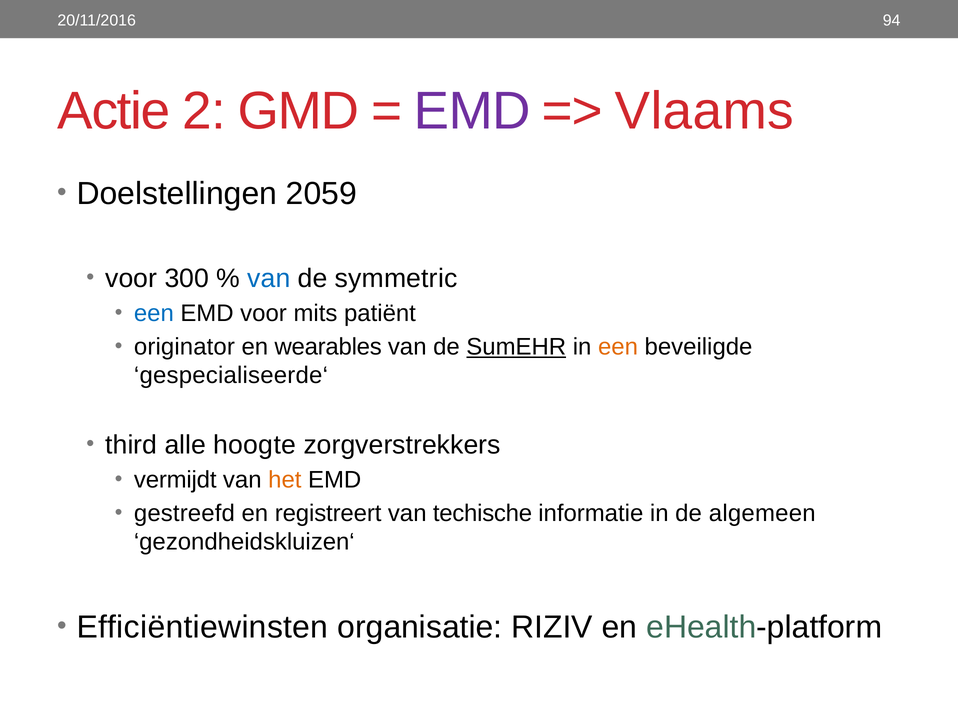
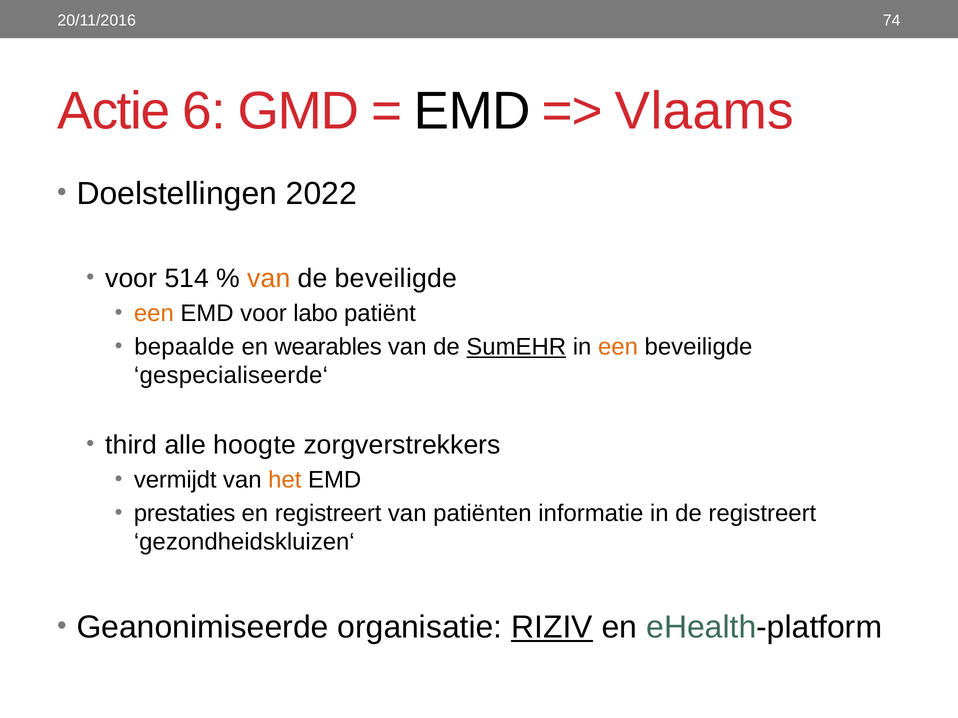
94: 94 -> 74
2: 2 -> 6
EMD at (472, 112) colour: purple -> black
2059: 2059 -> 2022
300: 300 -> 514
van at (269, 279) colour: blue -> orange
de symmetric: symmetric -> beveiligde
een at (154, 314) colour: blue -> orange
mits: mits -> labo
originator: originator -> bepaalde
gestreefd: gestreefd -> prestaties
techische: techische -> patiënten
de algemeen: algemeen -> registreert
Efficiëntiewinsten: Efficiëntiewinsten -> Geanonimiseerde
RIZIV underline: none -> present
